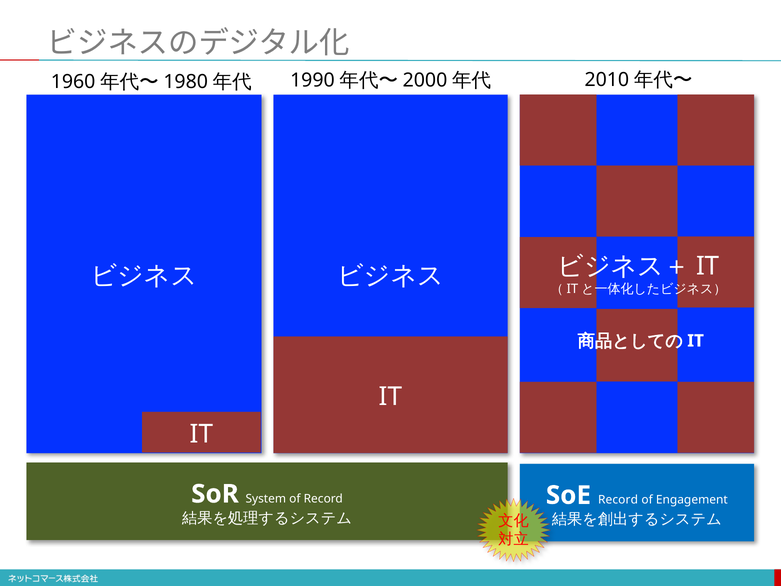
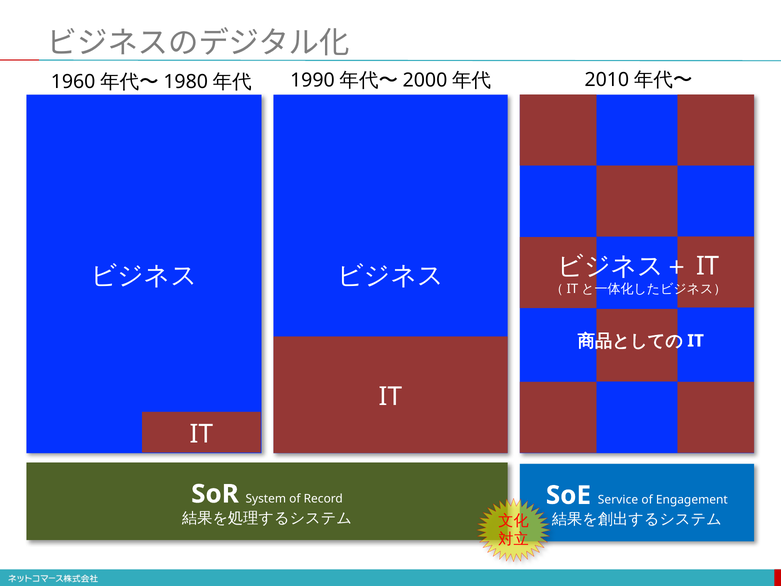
Record at (618, 500): Record -> Service
